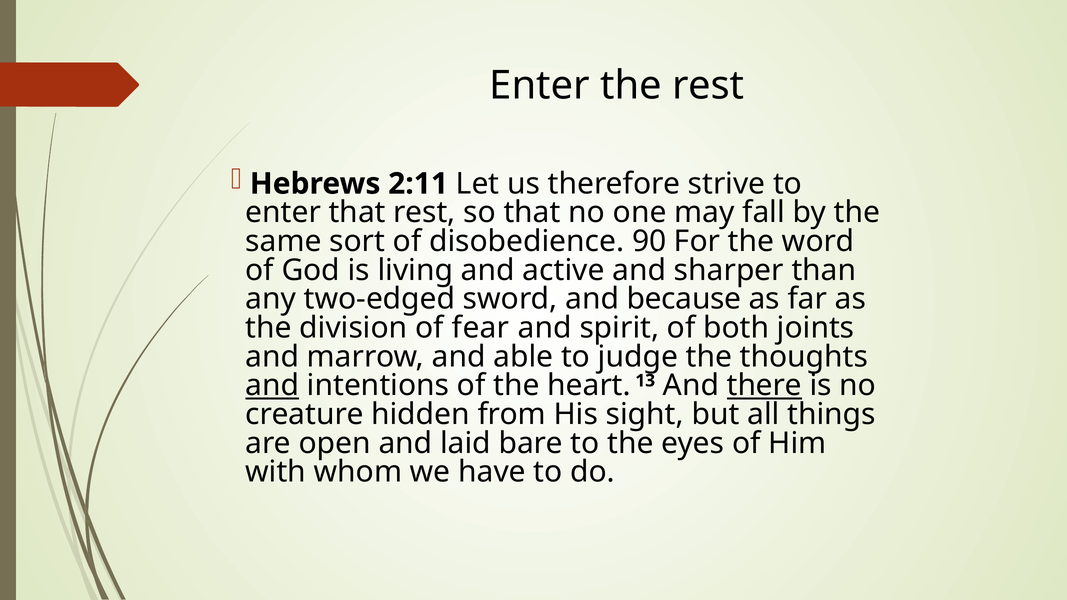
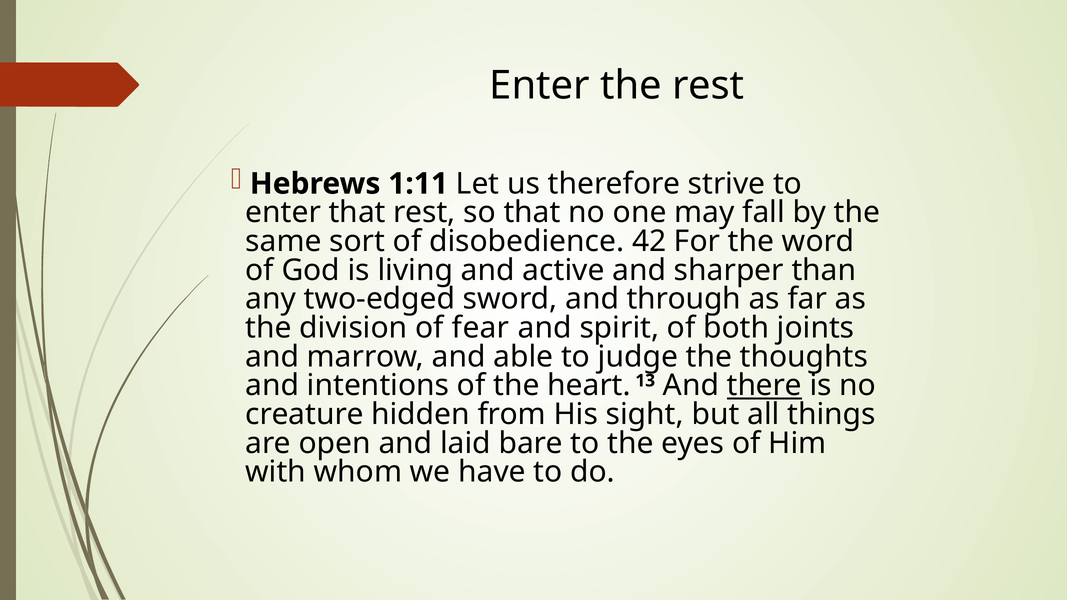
2:11: 2:11 -> 1:11
90: 90 -> 42
because: because -> through
and at (272, 386) underline: present -> none
